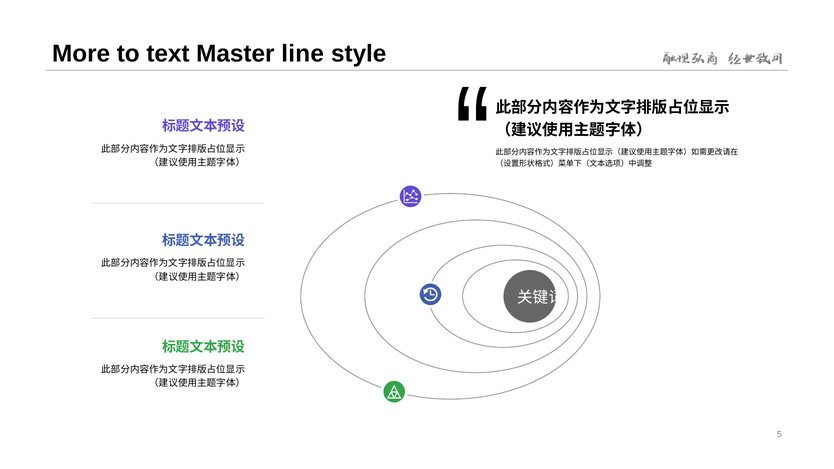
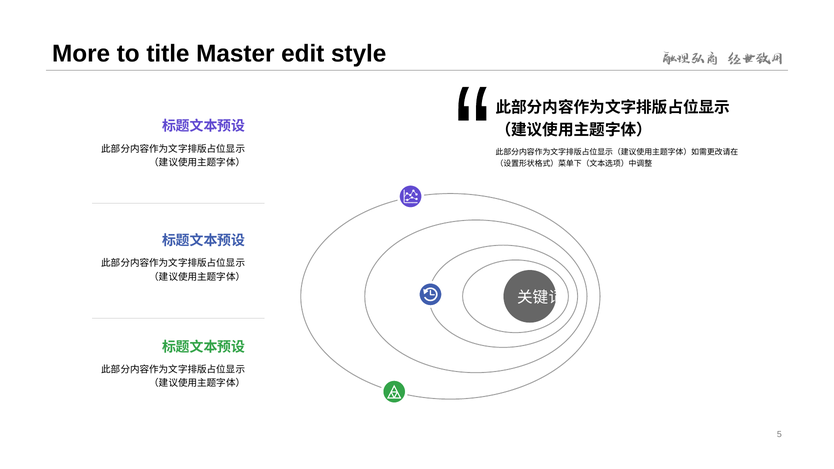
text: text -> title
line: line -> edit
